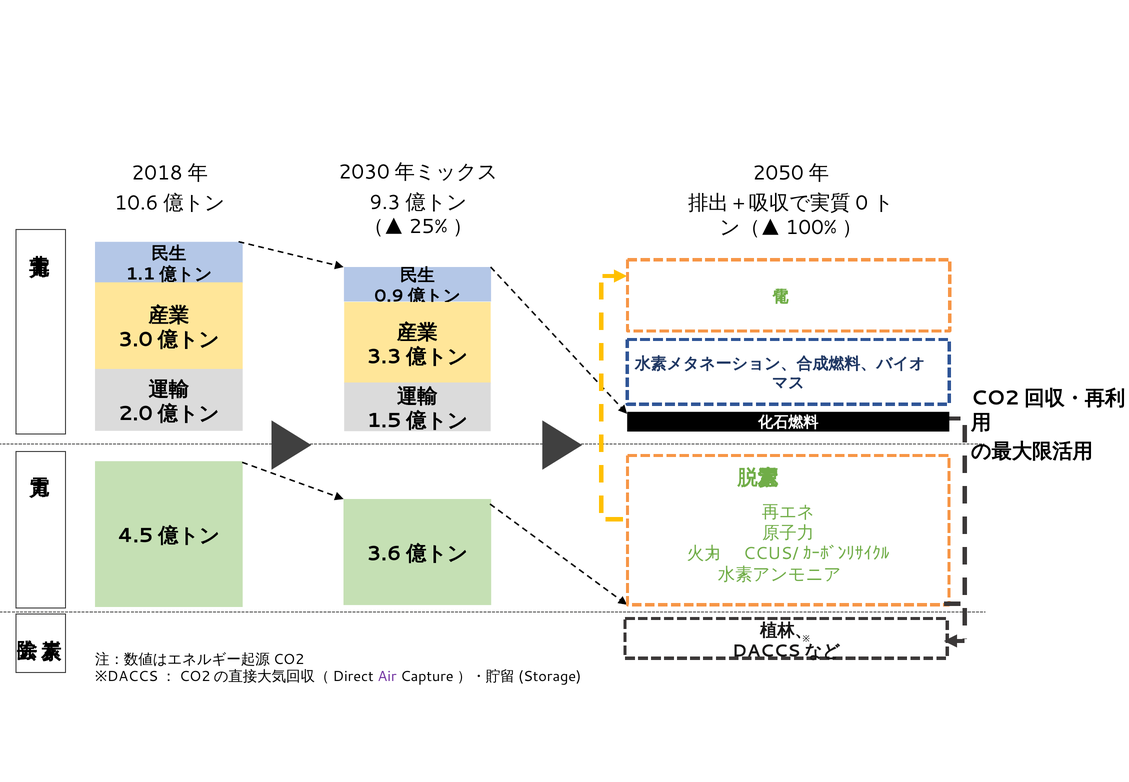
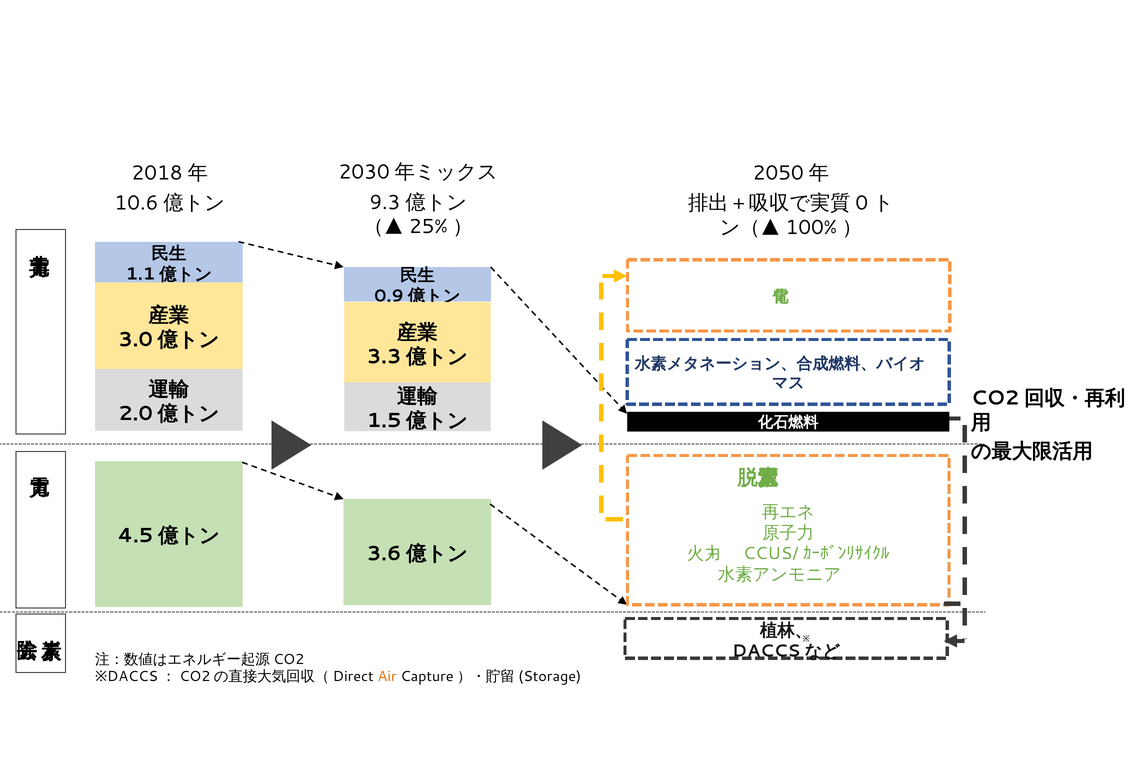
Air colour: purple -> orange
